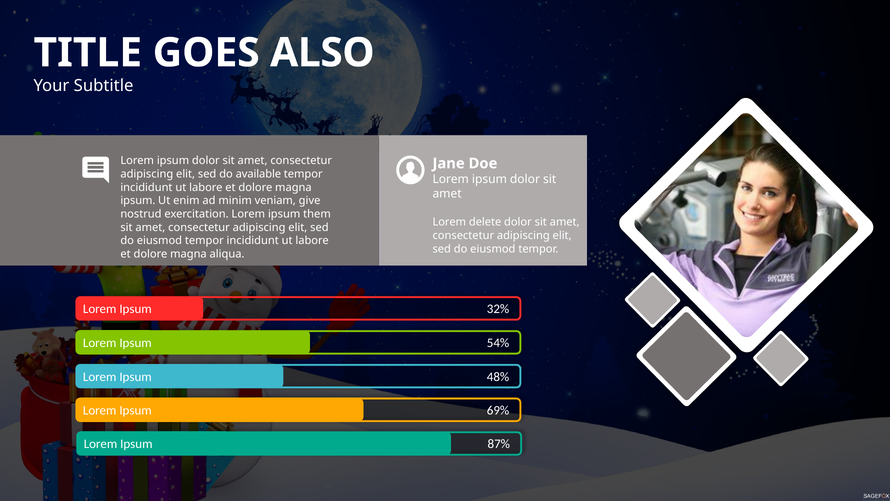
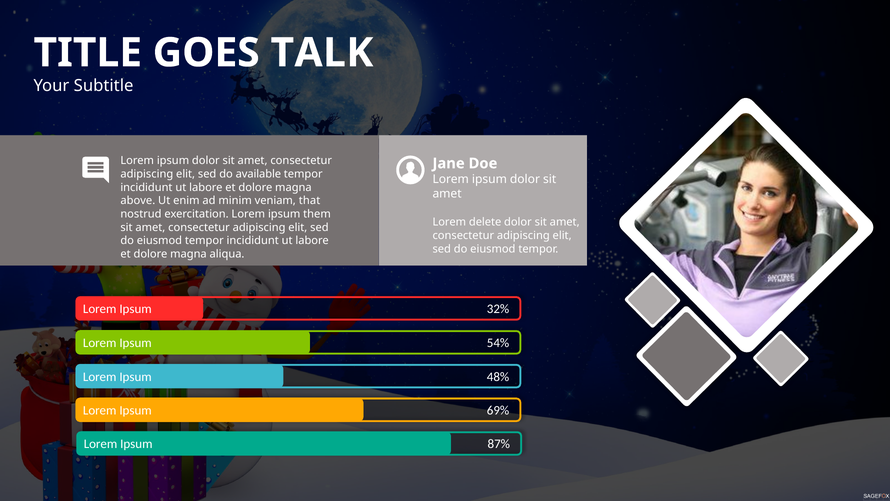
ALSO: ALSO -> TALK
ipsum at (138, 201): ipsum -> above
give: give -> that
